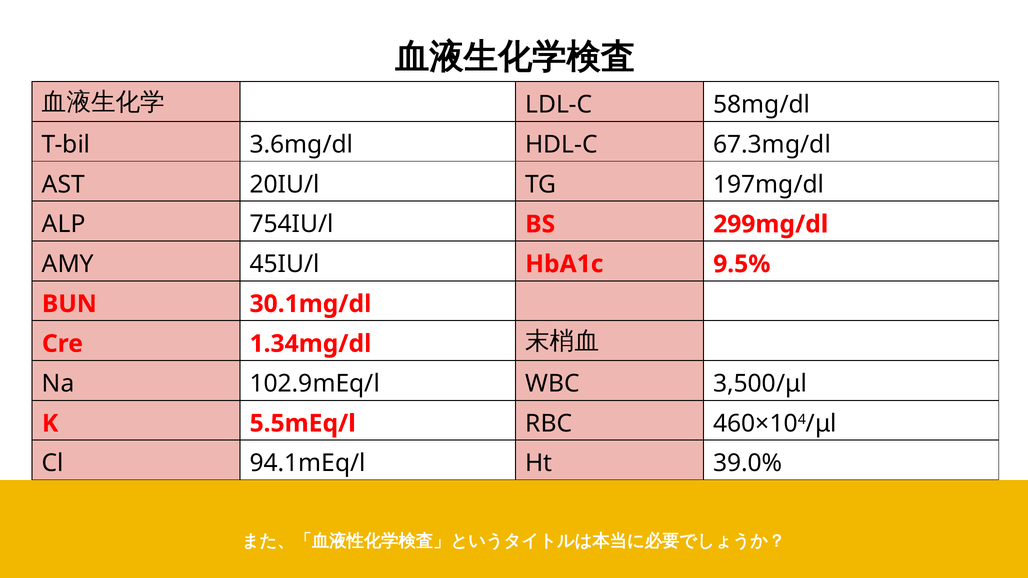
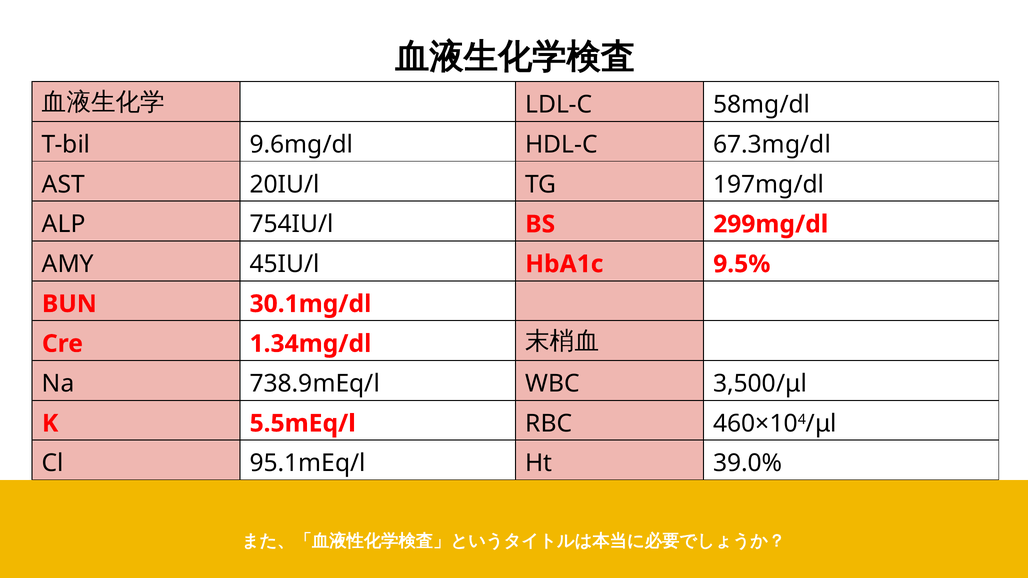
3.6mg/dl: 3.6mg/dl -> 9.6mg/dl
102.9mEq/l: 102.9mEq/l -> 738.9mEq/l
94.1mEq/l: 94.1mEq/l -> 95.1mEq/l
